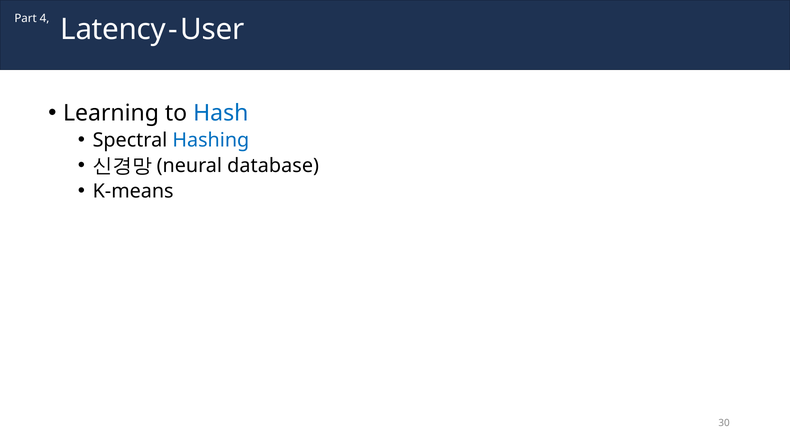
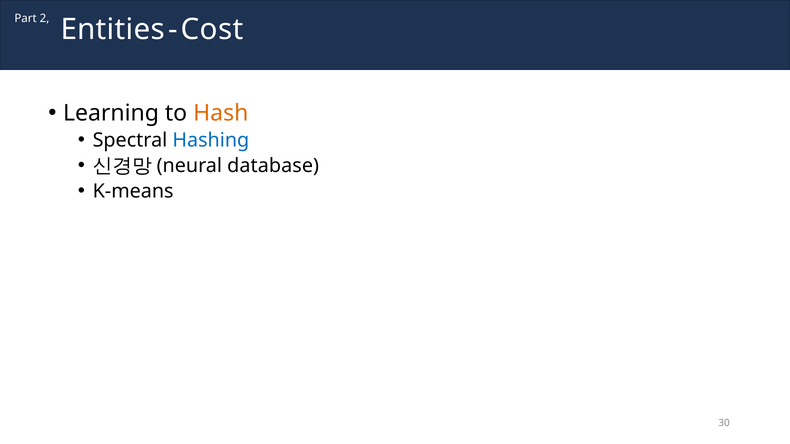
4: 4 -> 2
Latency: Latency -> Entities
User: User -> Cost
Hash colour: blue -> orange
